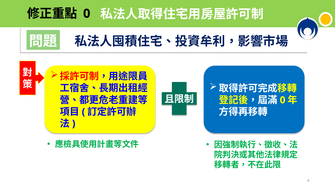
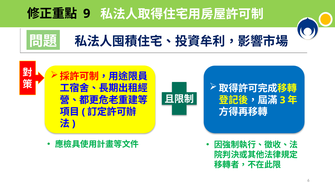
0 at (87, 14): 0 -> 9
0 at (283, 100): 0 -> 3
